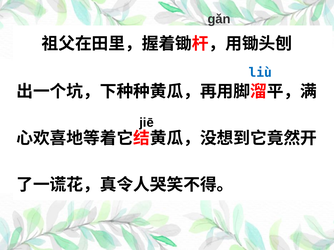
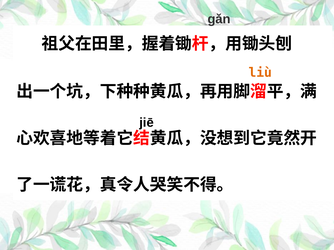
liù colour: blue -> orange
